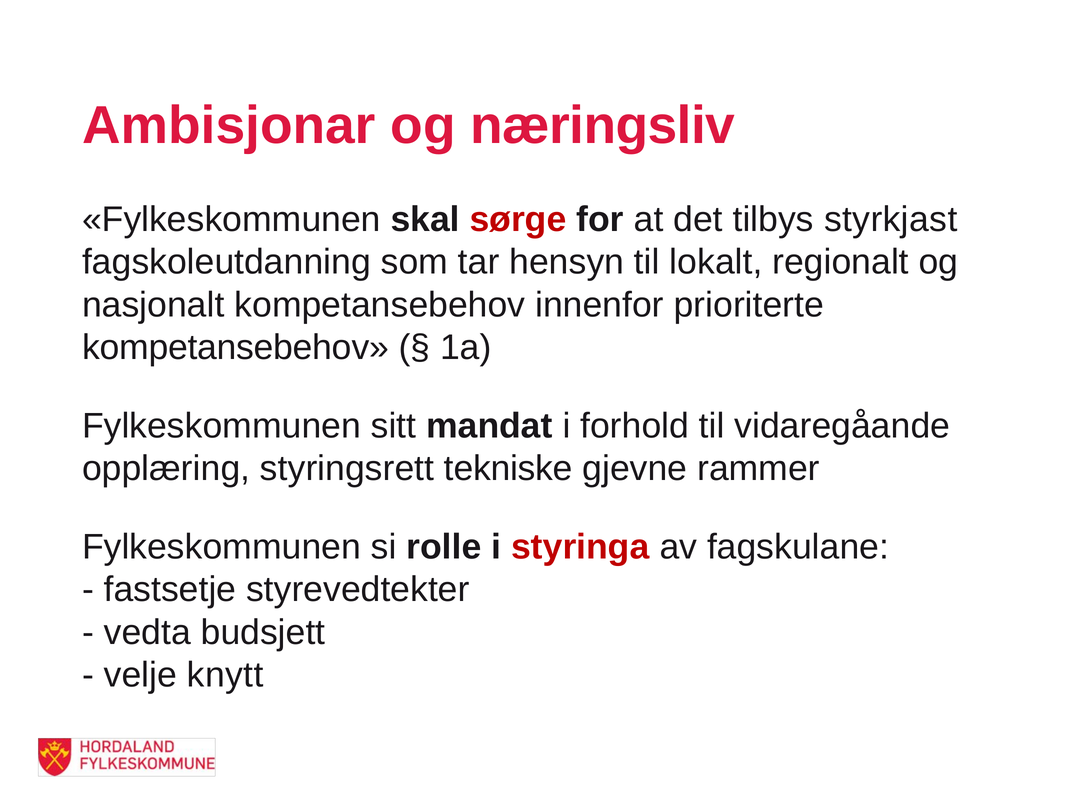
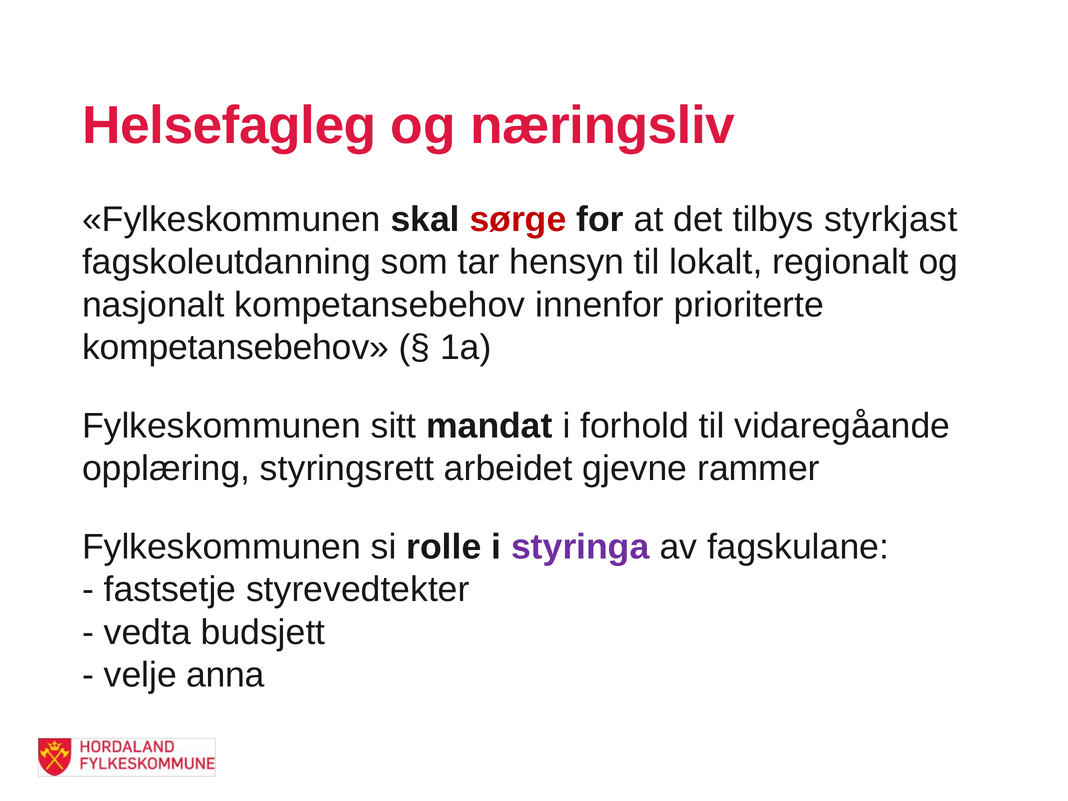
Ambisjonar: Ambisjonar -> Helsefagleg
tekniske: tekniske -> arbeidet
styringa colour: red -> purple
knytt: knytt -> anna
